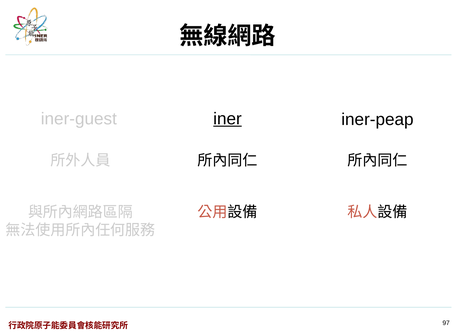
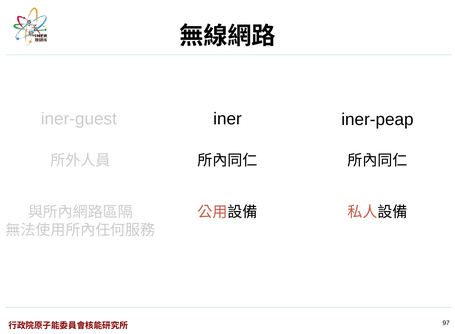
iner underline: present -> none
